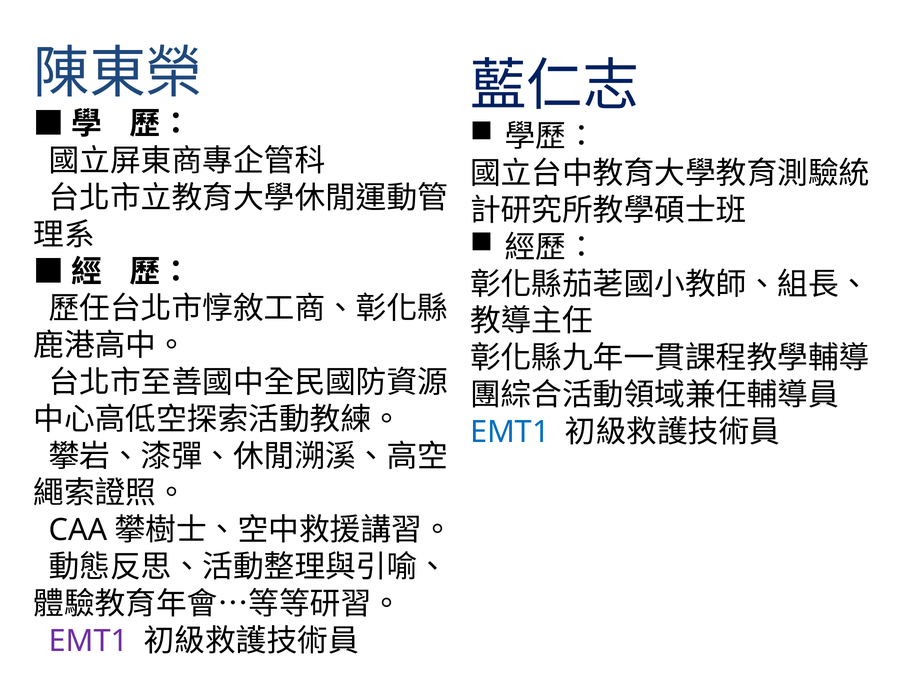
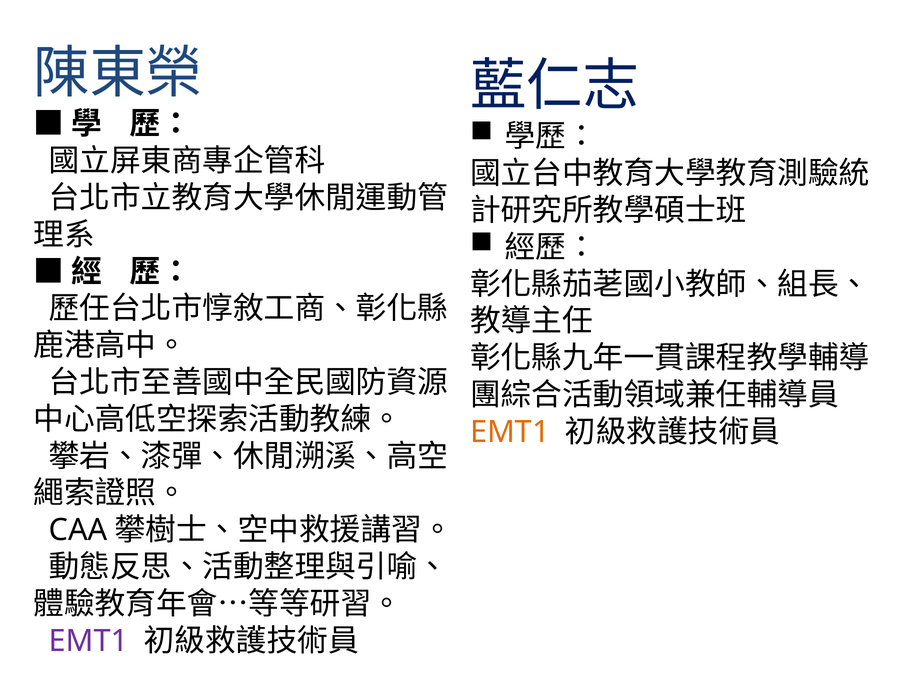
EMT1 at (510, 432) colour: blue -> orange
